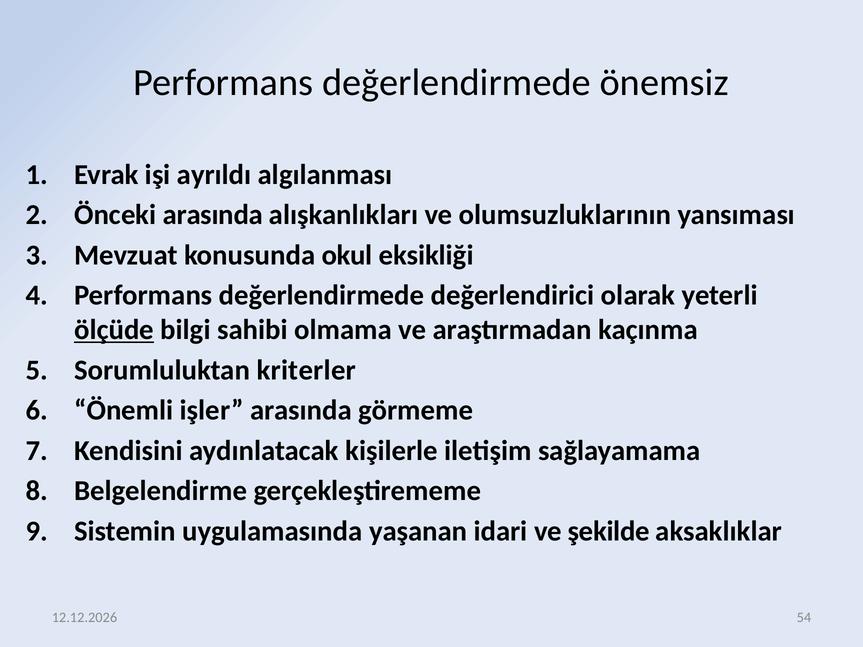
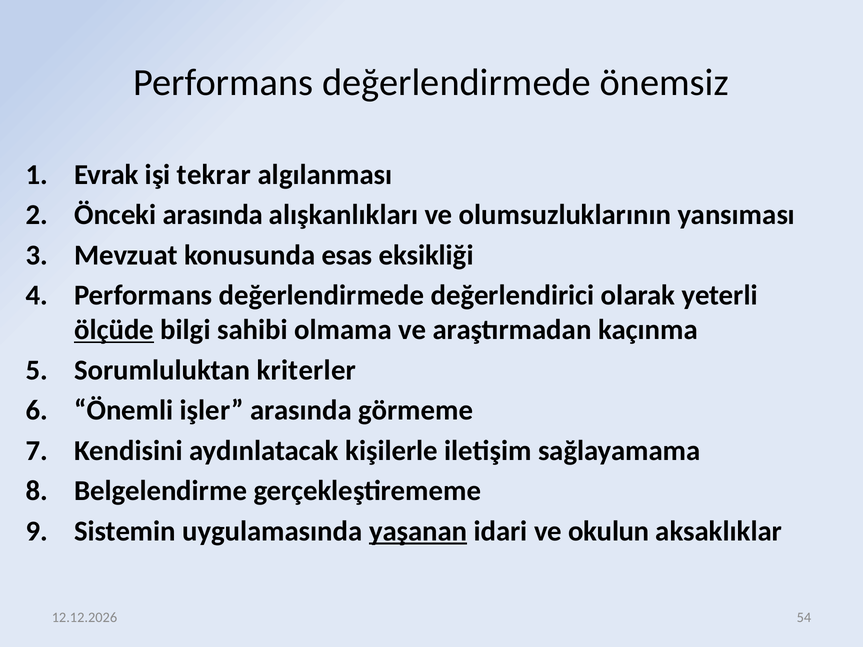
ayrıldı: ayrıldı -> tekrar
okul: okul -> esas
yaşanan underline: none -> present
şekilde: şekilde -> okulun
